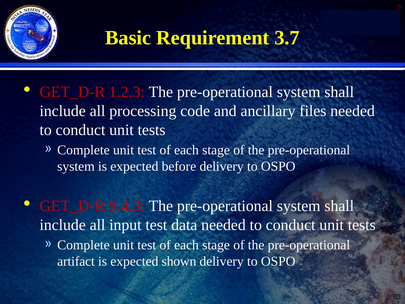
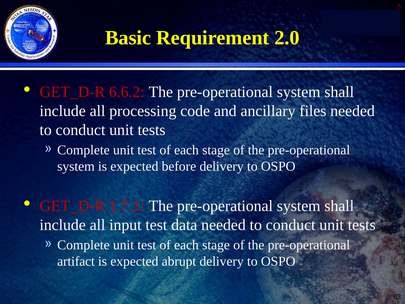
3.7: 3.7 -> 2.0
1.2.3: 1.2.3 -> 6.6.2
9.4.3: 9.4.3 -> 1.7.1
shown: shown -> abrupt
